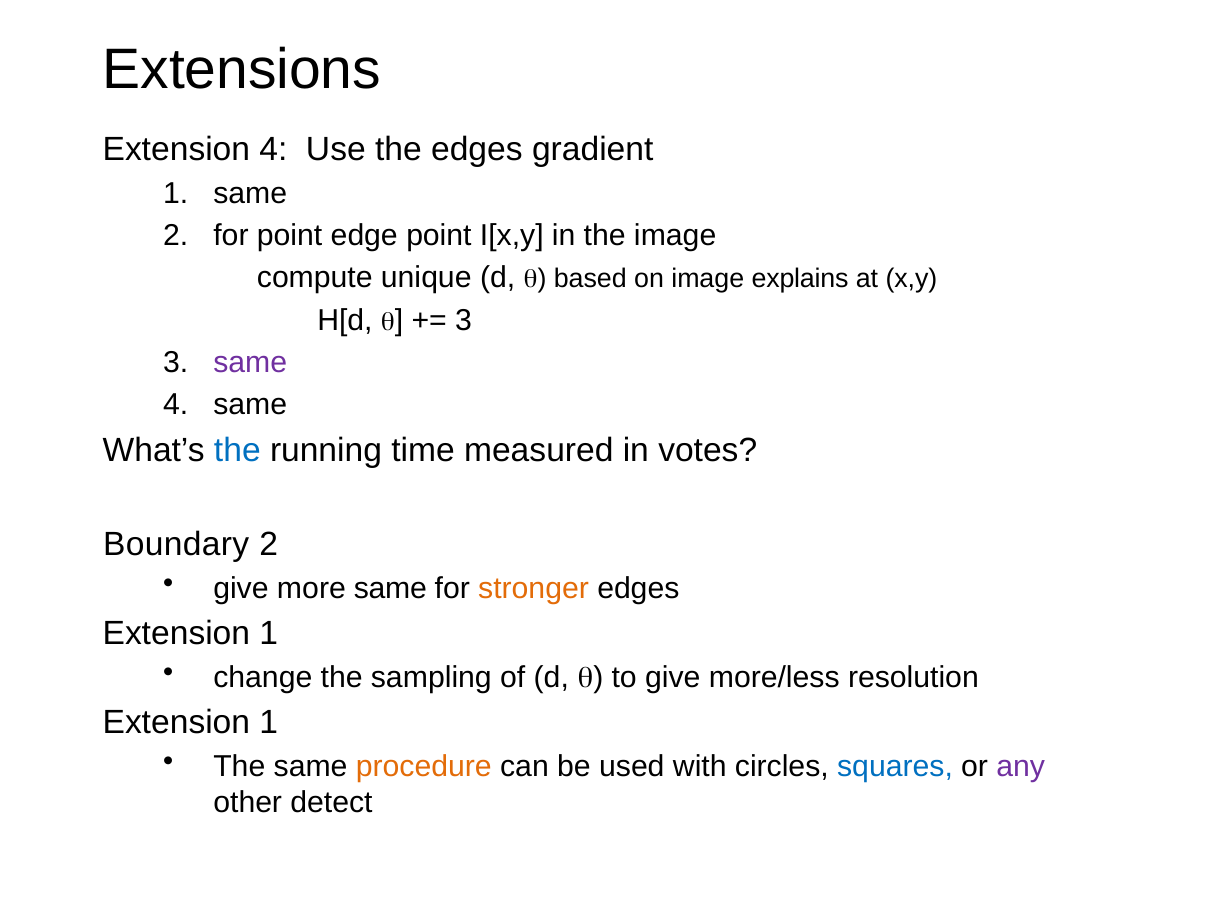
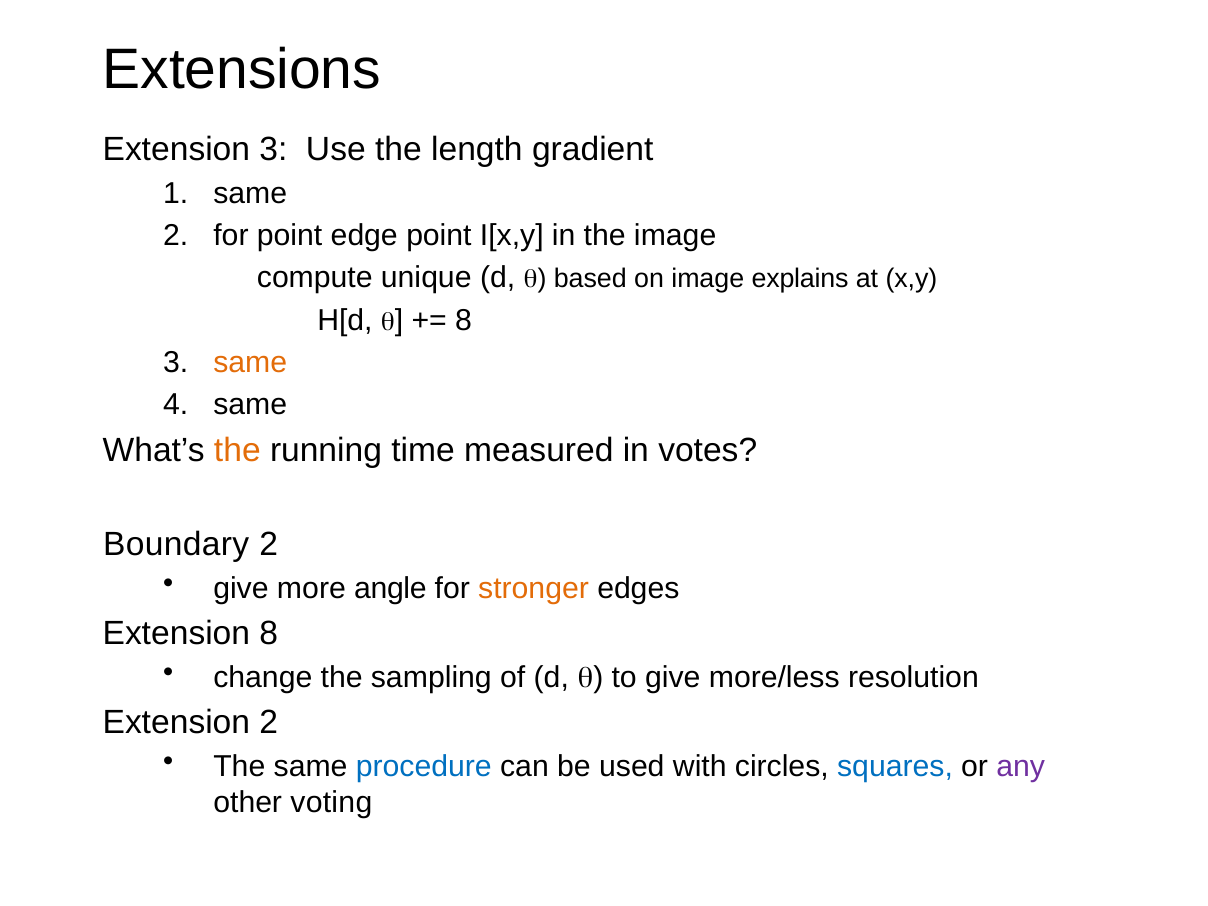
Extension 4: 4 -> 3
the edges: edges -> length
3 at (464, 320): 3 -> 8
same at (250, 363) colour: purple -> orange
the at (237, 450) colour: blue -> orange
more same: same -> angle
1 at (269, 633): 1 -> 8
1 at (269, 723): 1 -> 2
procedure colour: orange -> blue
detect: detect -> voting
